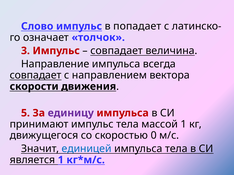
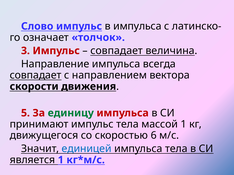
в попадает: попадает -> импульса
единицу colour: purple -> green
0: 0 -> 6
